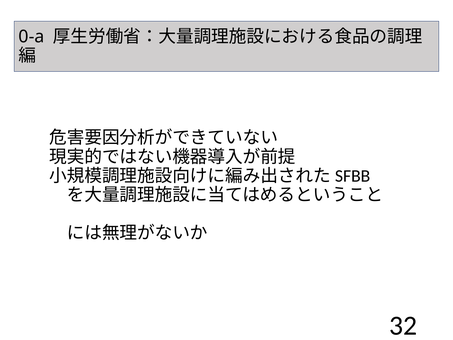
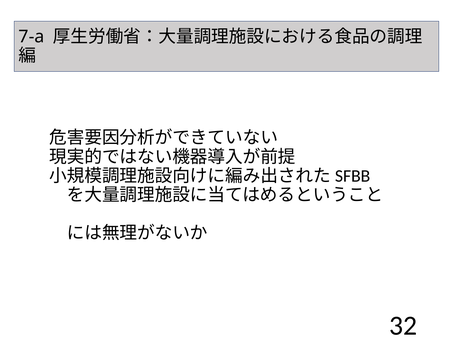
0-a: 0-a -> 7-a
